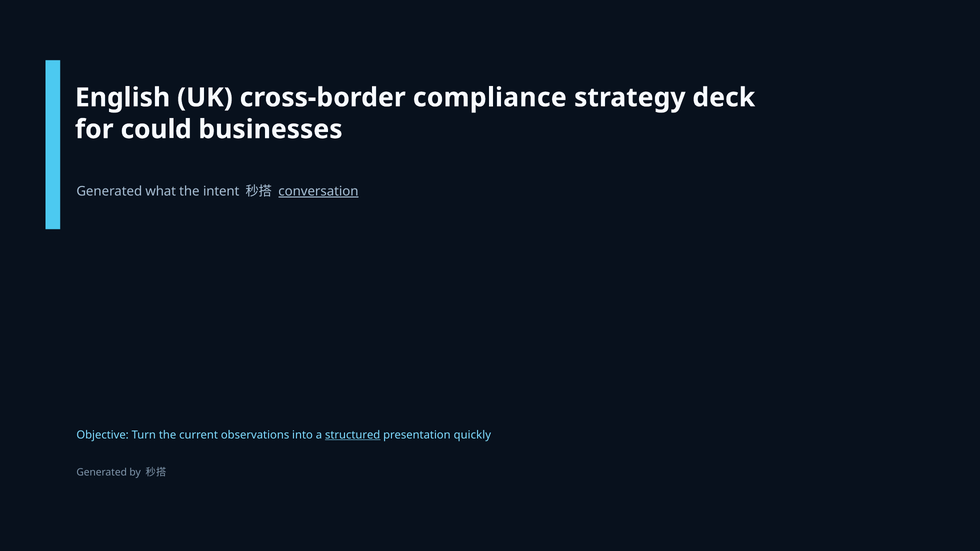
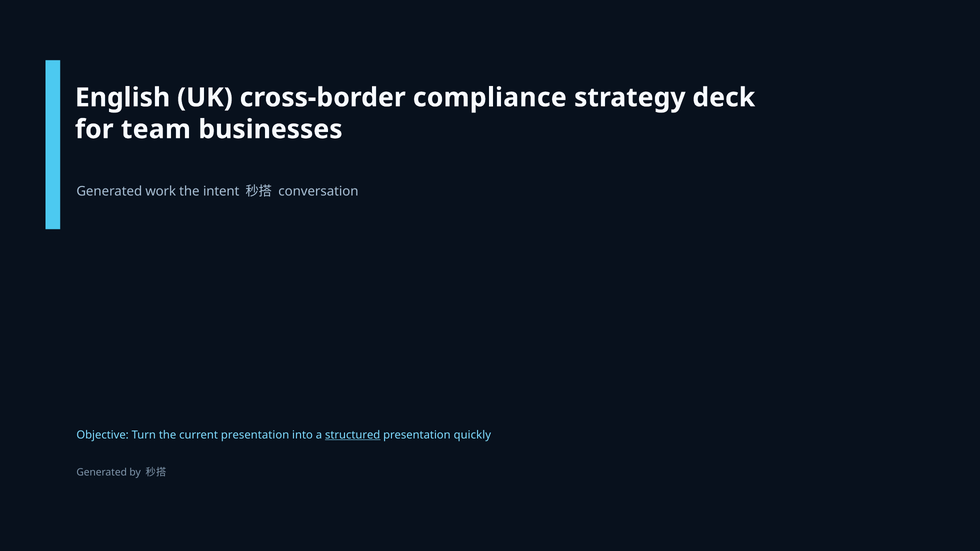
could: could -> team
what: what -> work
conversation underline: present -> none
current observations: observations -> presentation
